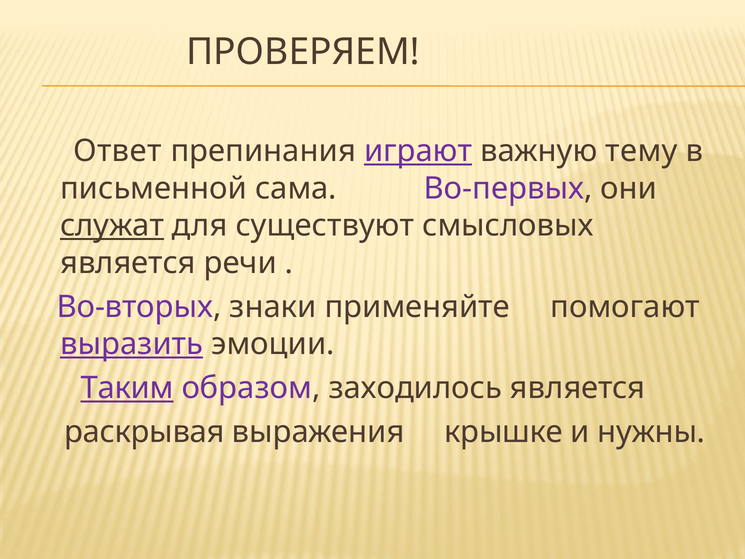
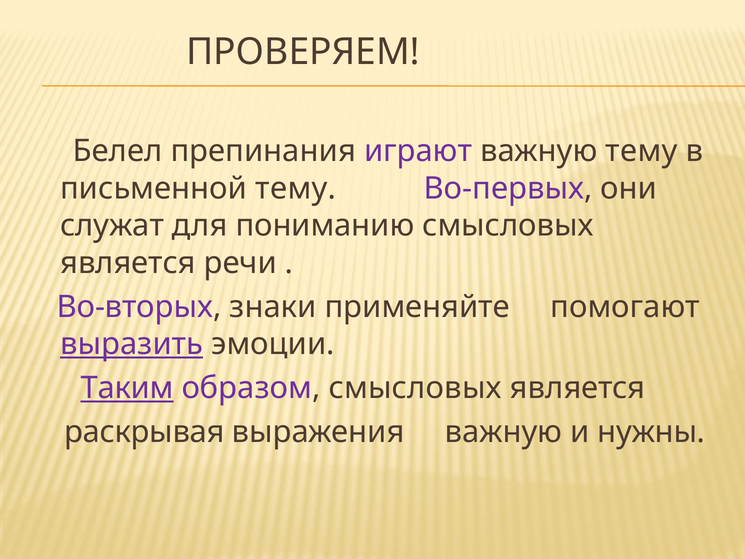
Ответ: Ответ -> Белел
играют underline: present -> none
письменной сама: сама -> тему
служат underline: present -> none
существуют: существуют -> пониманию
образом заходилось: заходилось -> смысловых
выражения крышке: крышке -> важную
